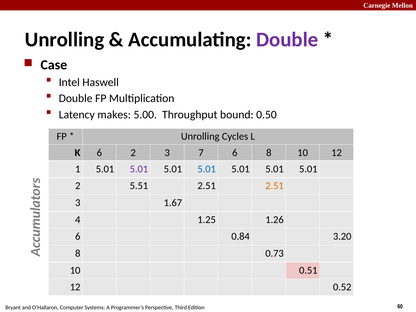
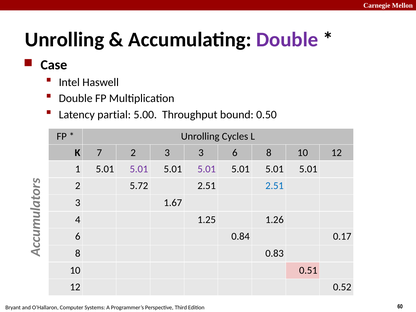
makes: makes -> partial
K 6: 6 -> 7
3 7: 7 -> 3
5.01 at (207, 169) colour: blue -> purple
5.51: 5.51 -> 5.72
2.51 at (275, 186) colour: orange -> blue
3.20: 3.20 -> 0.17
0.73: 0.73 -> 0.83
